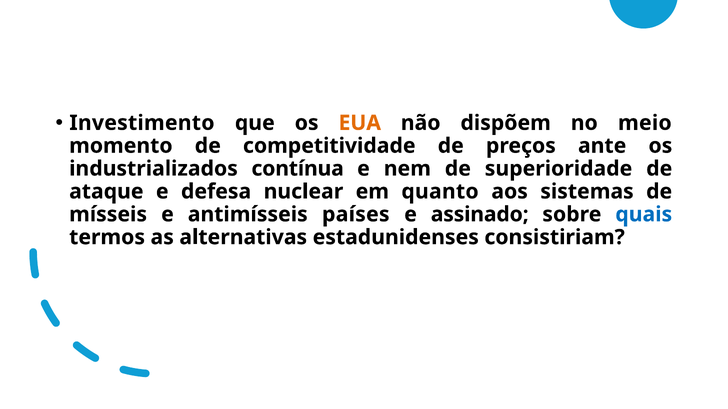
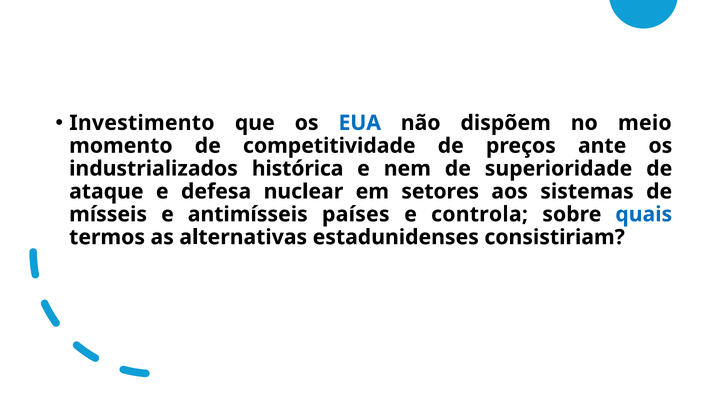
EUA colour: orange -> blue
contínua: contínua -> histórica
quanto: quanto -> setores
assinado: assinado -> controla
